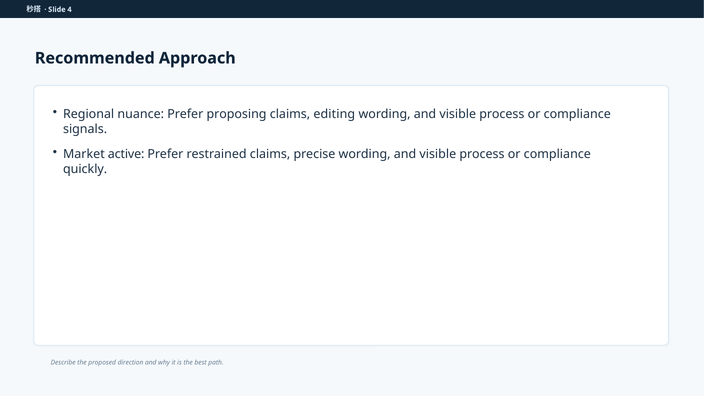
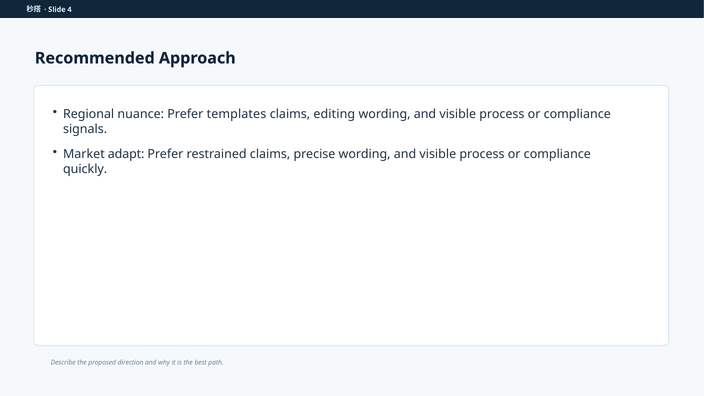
proposing: proposing -> templates
active: active -> adapt
